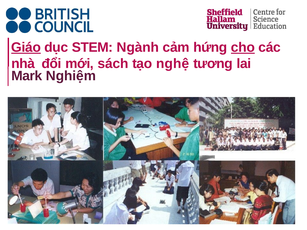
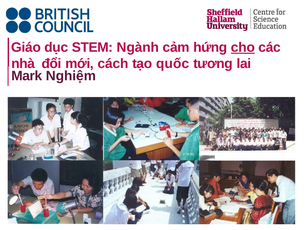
Giáo underline: present -> none
sách: sách -> cách
nghệ: nghệ -> quốc
